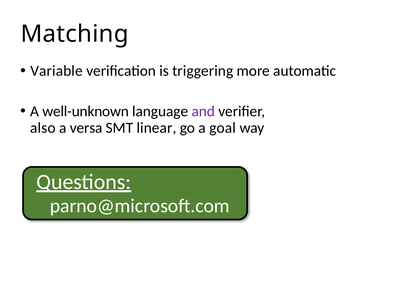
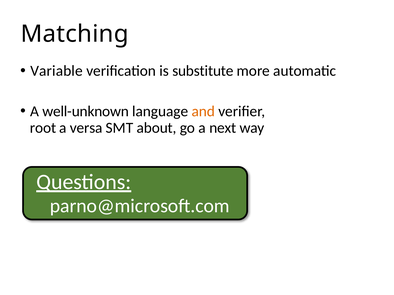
triggering: triggering -> substitute
and colour: purple -> orange
also: also -> root
linear: linear -> about
goal: goal -> next
